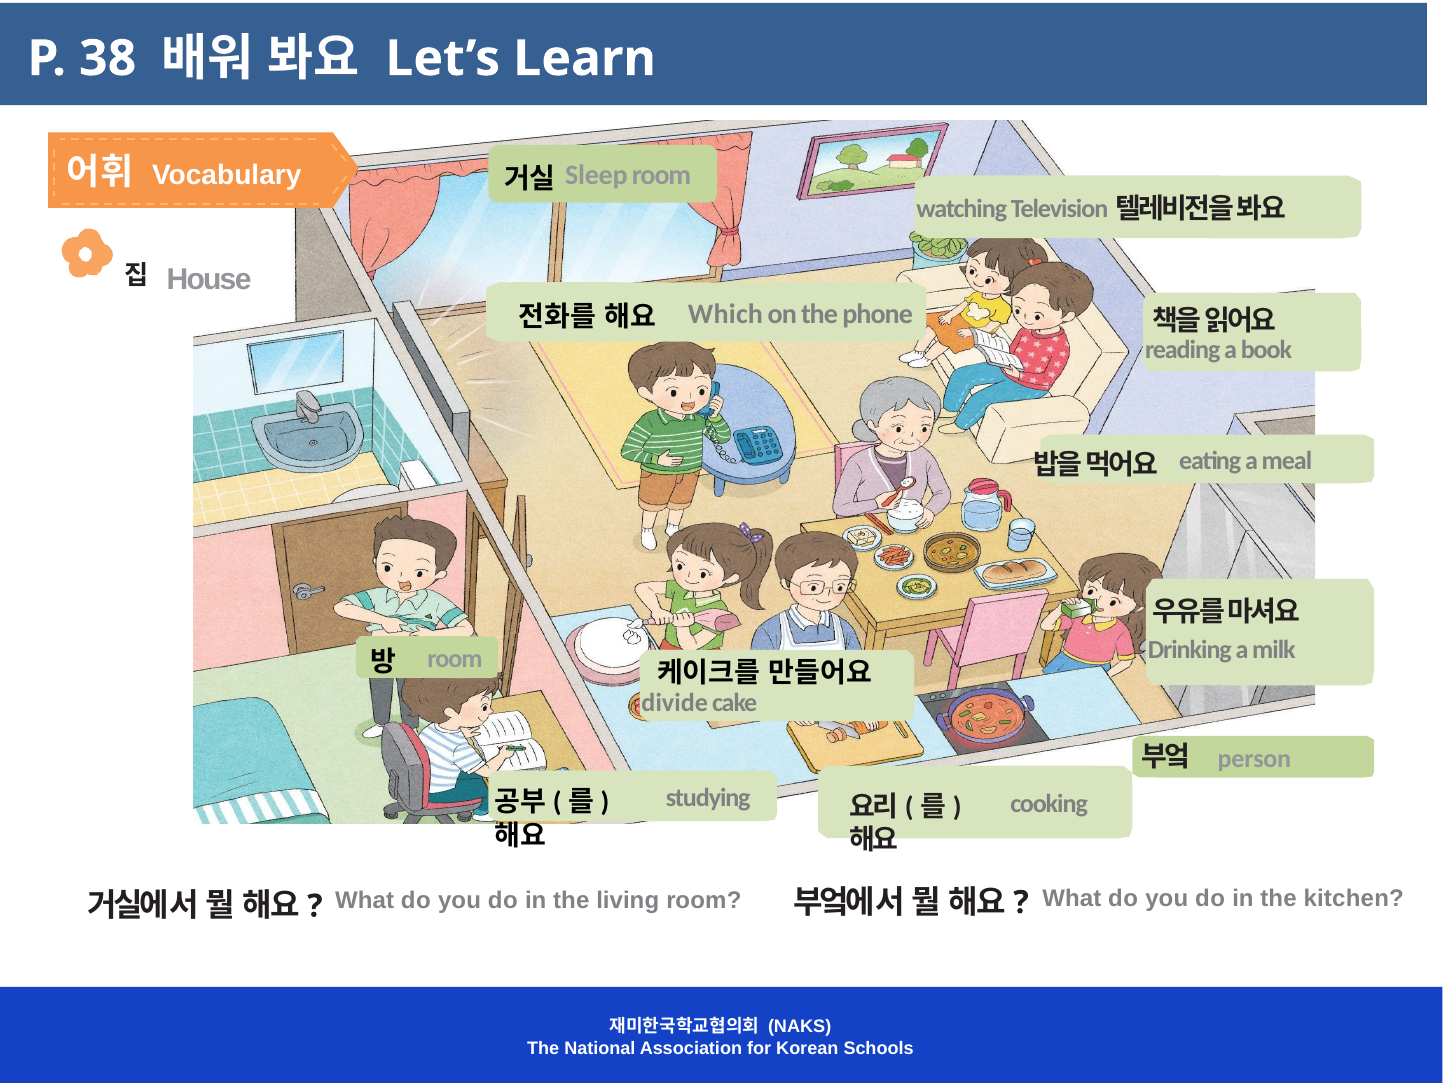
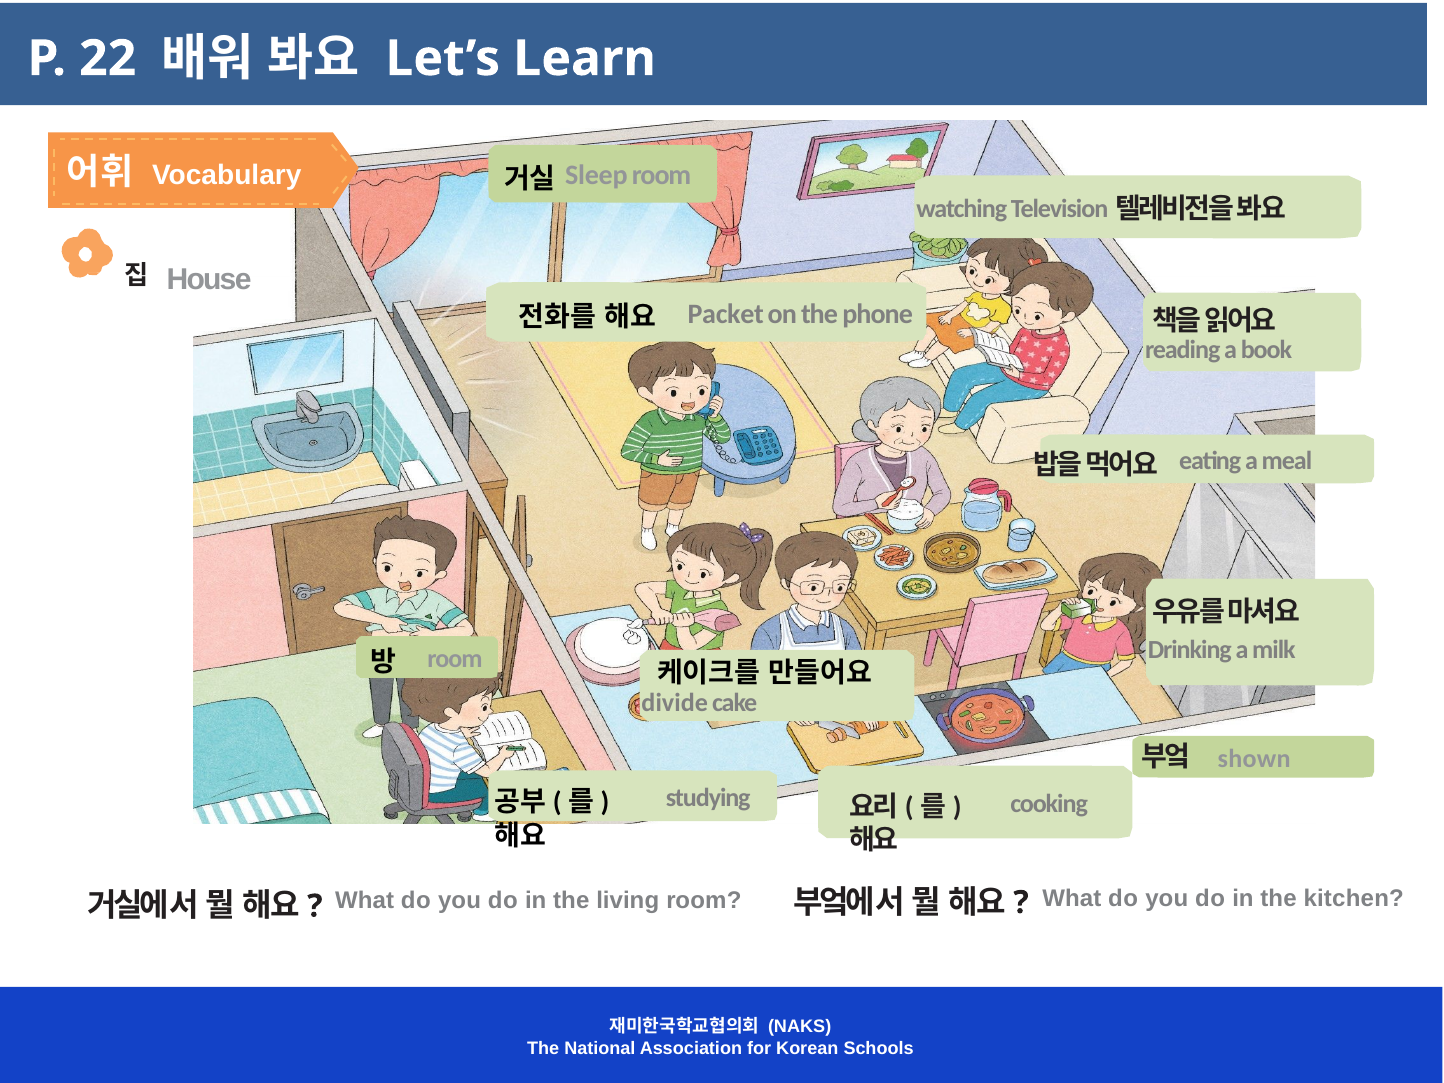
38: 38 -> 22
Which: Which -> Packet
person: person -> shown
